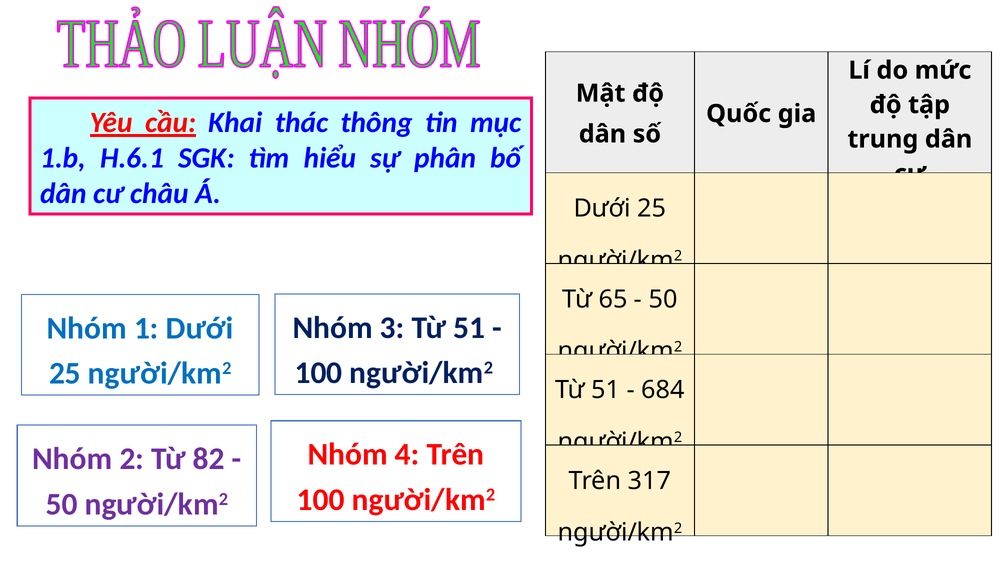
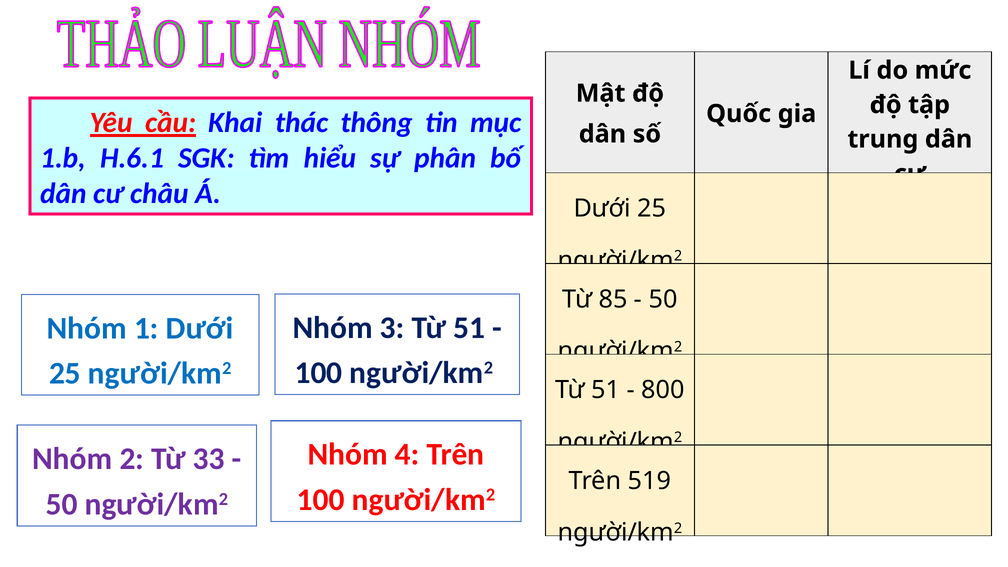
65: 65 -> 85
684: 684 -> 800
82: 82 -> 33
317: 317 -> 519
